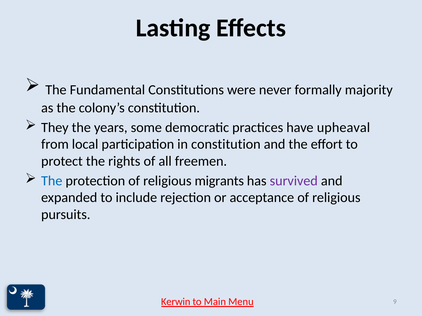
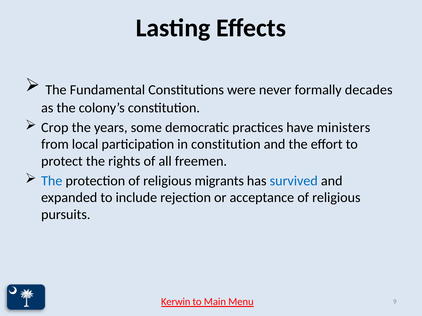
majority: majority -> decades
They: They -> Crop
upheaval: upheaval -> ministers
survived colour: purple -> blue
